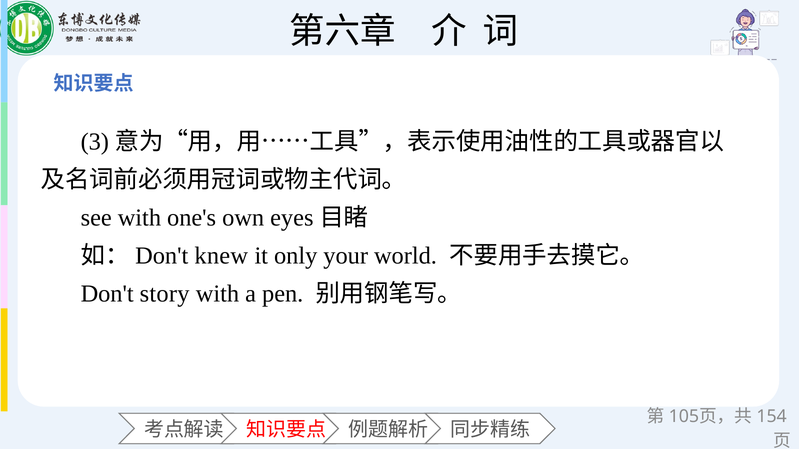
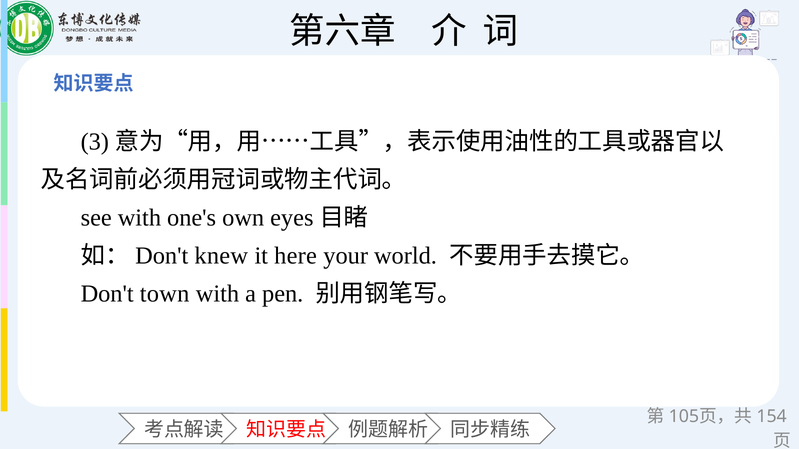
only: only -> here
story: story -> town
